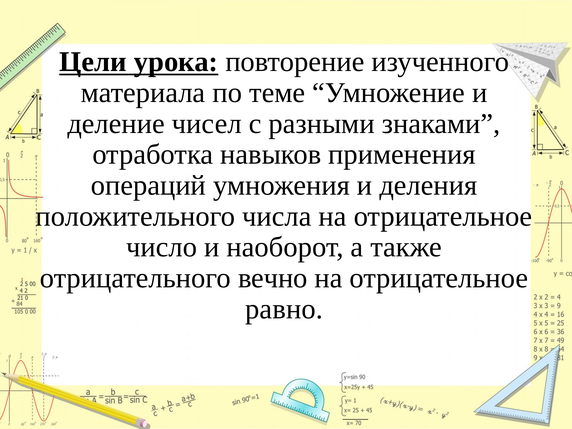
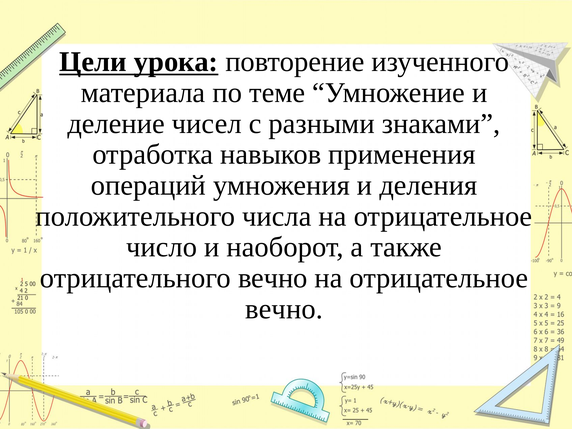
равно at (284, 309): равно -> вечно
